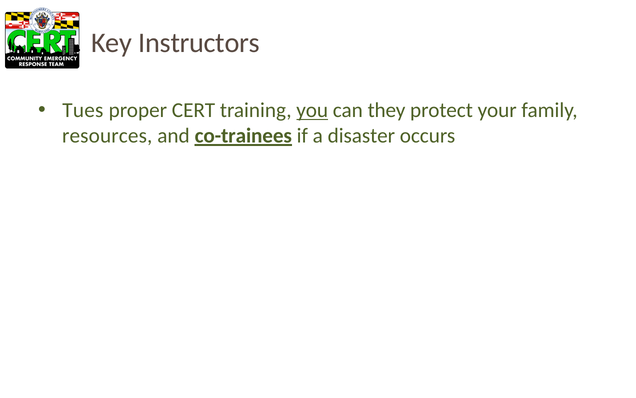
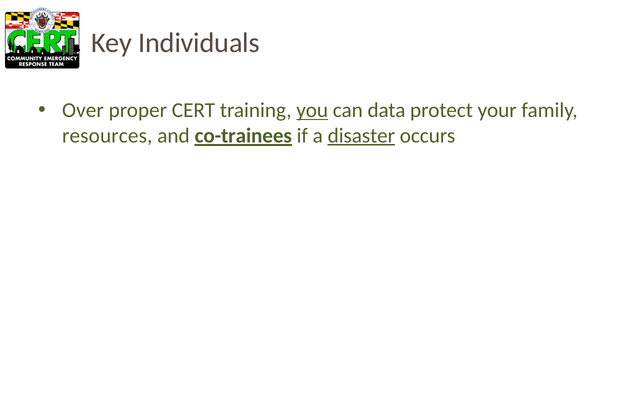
Instructors: Instructors -> Individuals
Tues: Tues -> Over
they: they -> data
disaster underline: none -> present
